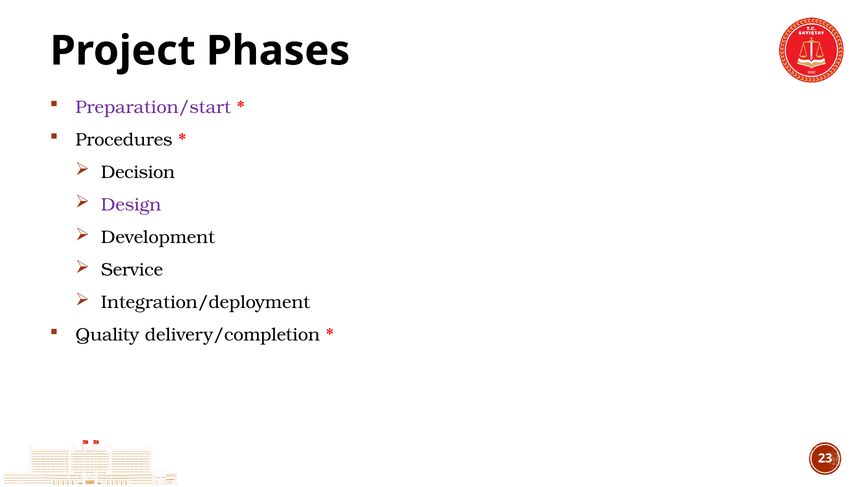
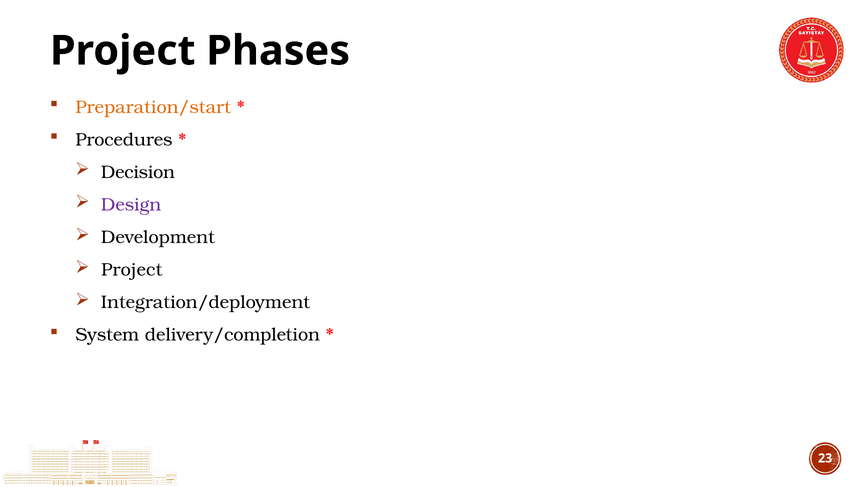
Preparation/start colour: purple -> orange
Service at (132, 270): Service -> Project
Quality: Quality -> System
